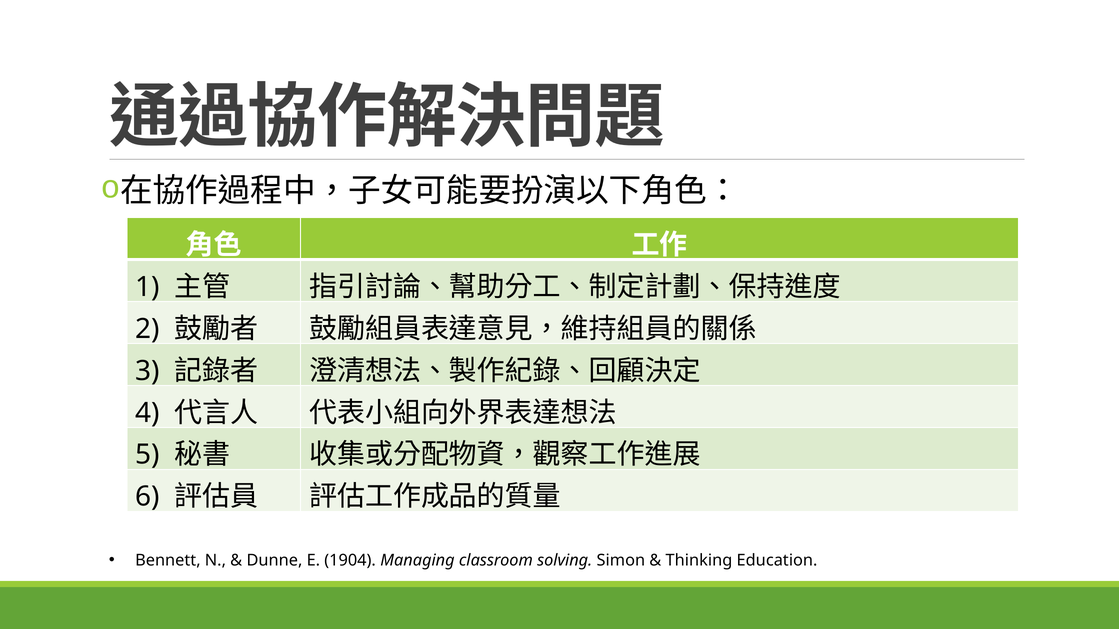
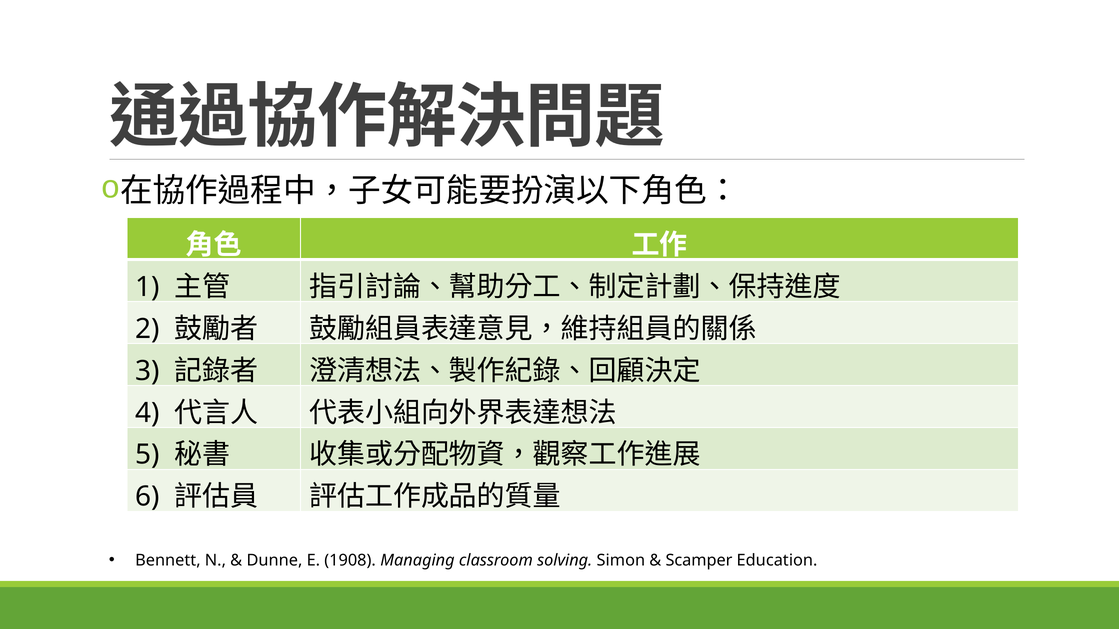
1904: 1904 -> 1908
Thinking: Thinking -> Scamper
